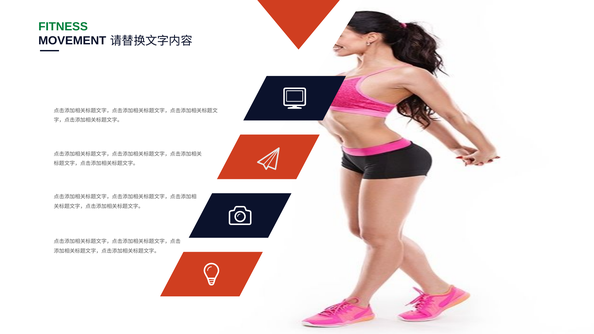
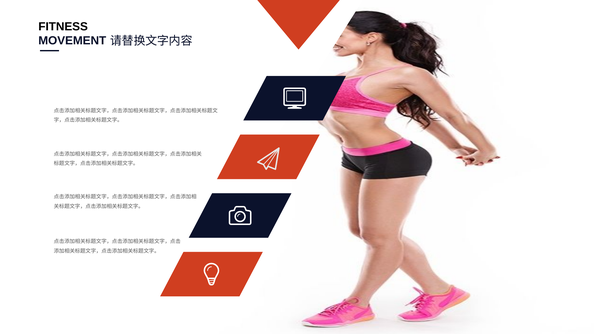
FITNESS colour: green -> black
